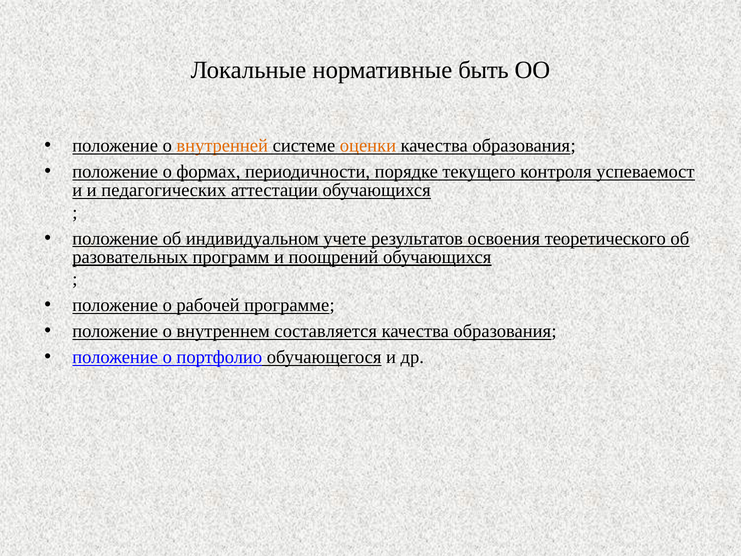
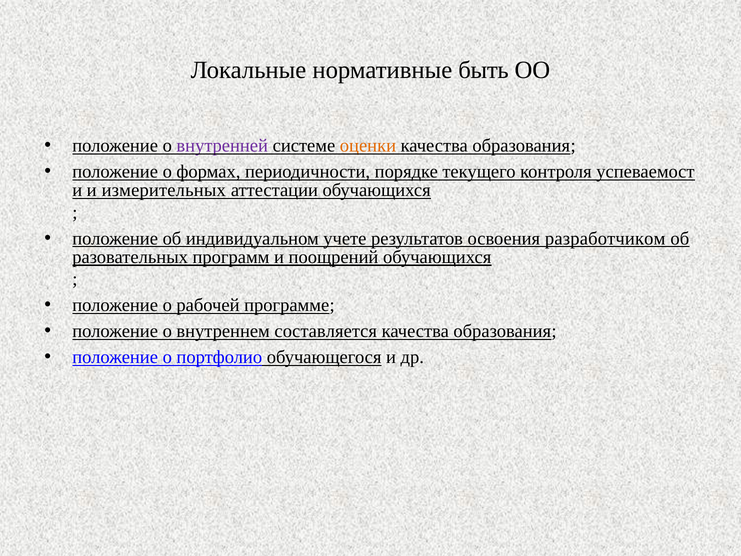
внутренней colour: orange -> purple
педагогических: педагогических -> измерительных
теоретического: теоретического -> разработчиком
